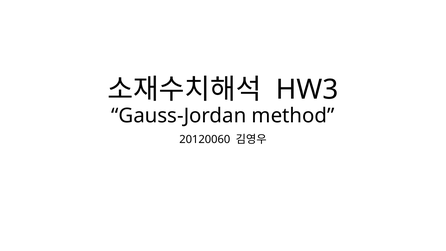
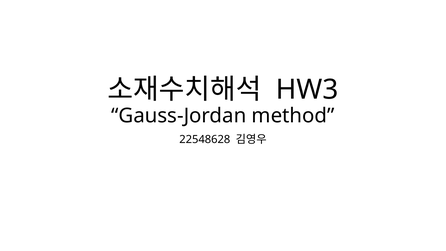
20120060: 20120060 -> 22548628
